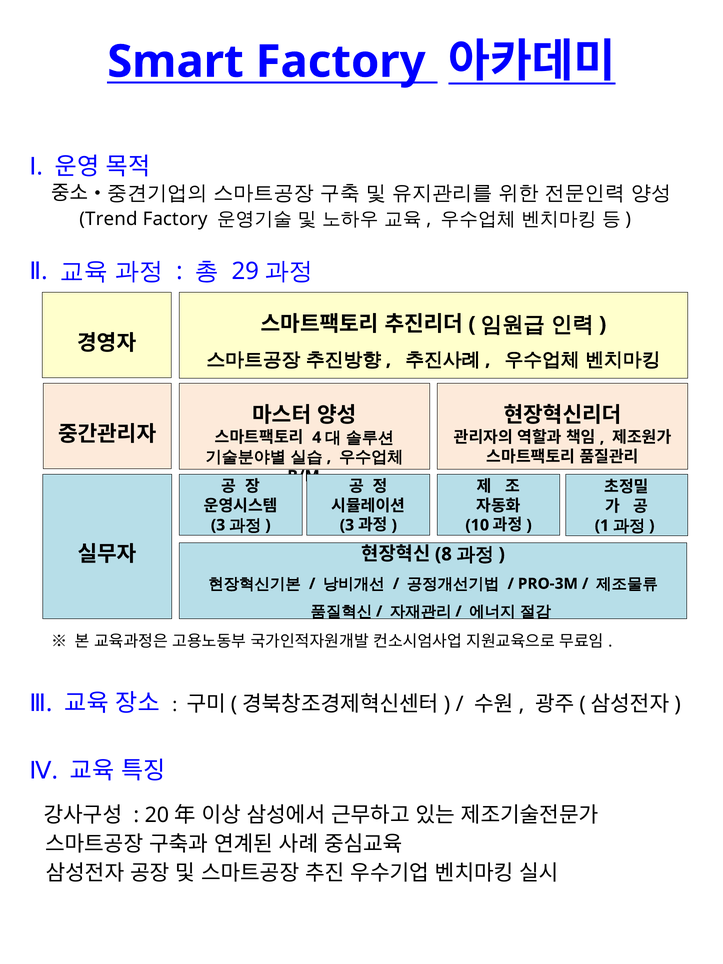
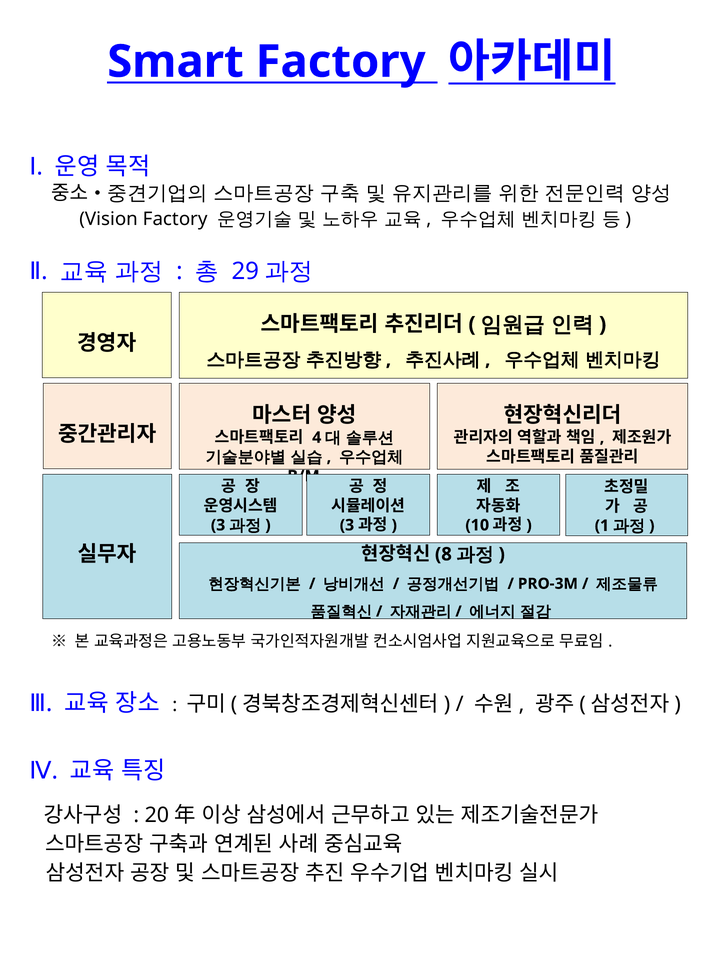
Trend: Trend -> Vision
